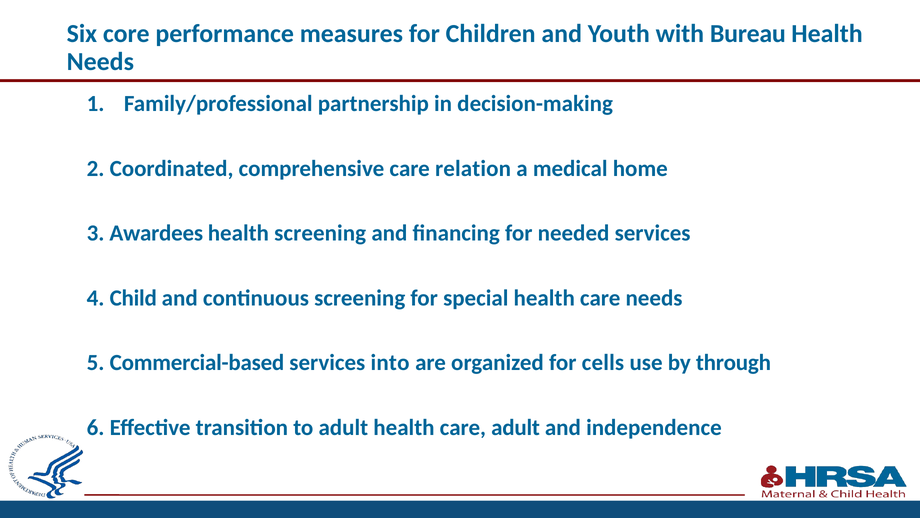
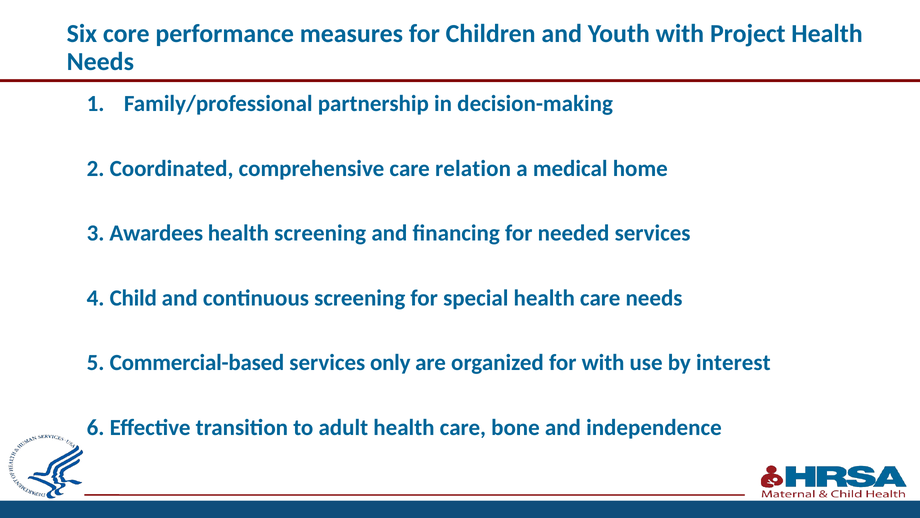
Bureau: Bureau -> Project
into: into -> only
for cells: cells -> with
through: through -> interest
care adult: adult -> bone
